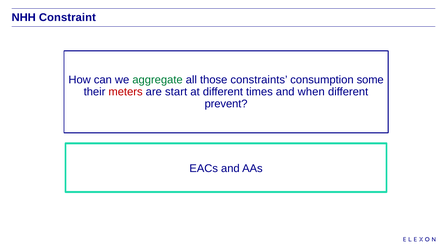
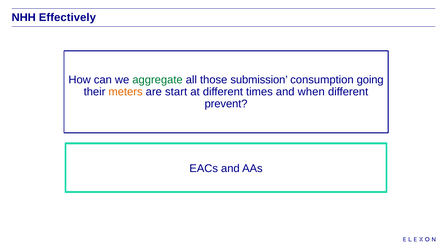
Constraint: Constraint -> Effectively
constraints: constraints -> submission
some: some -> going
meters colour: red -> orange
